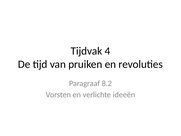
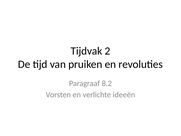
4: 4 -> 2
